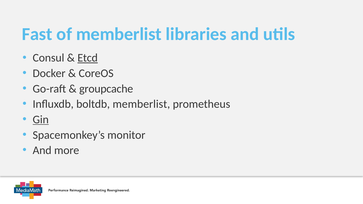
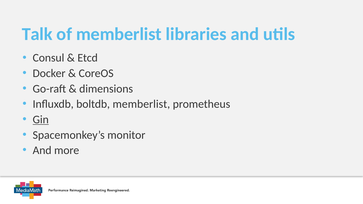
Fast: Fast -> Talk
Etcd underline: present -> none
groupcache: groupcache -> dimensions
